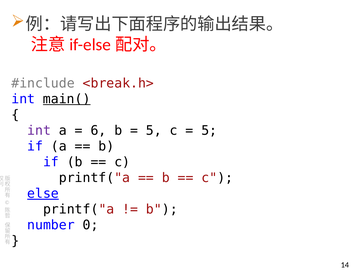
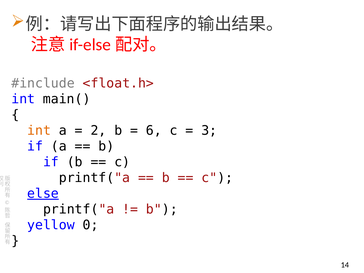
<break.h>: <break.h> -> <float.h>
main( underline: present -> none
int at (39, 131) colour: purple -> orange
6: 6 -> 2
5 at (154, 131): 5 -> 6
5 at (209, 131): 5 -> 3
number: number -> yellow
